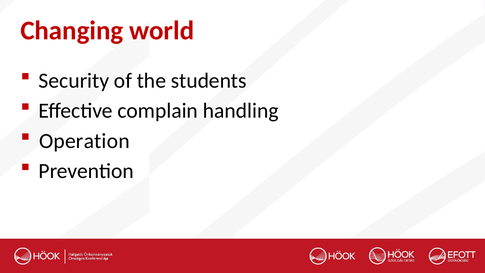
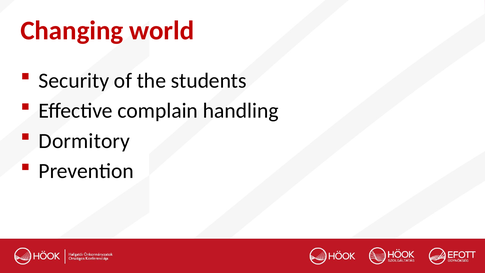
Operation: Operation -> Dormitory
